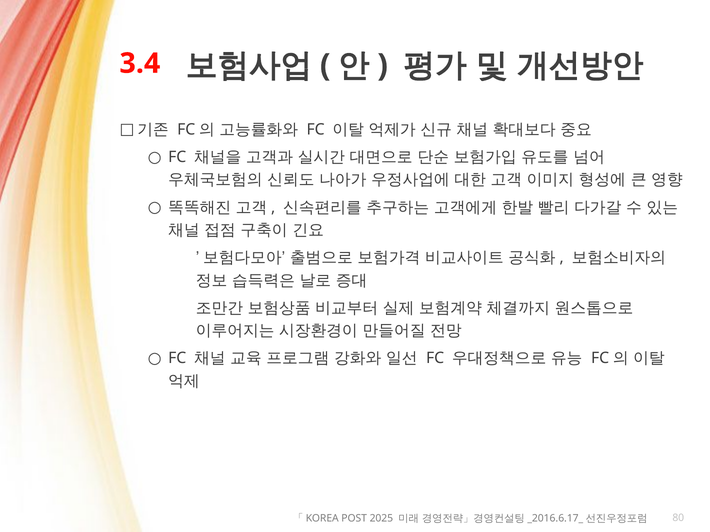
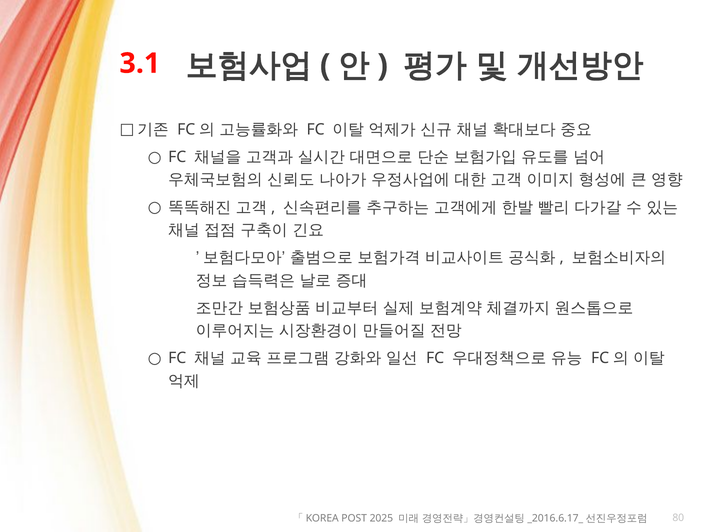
3.4: 3.4 -> 3.1
